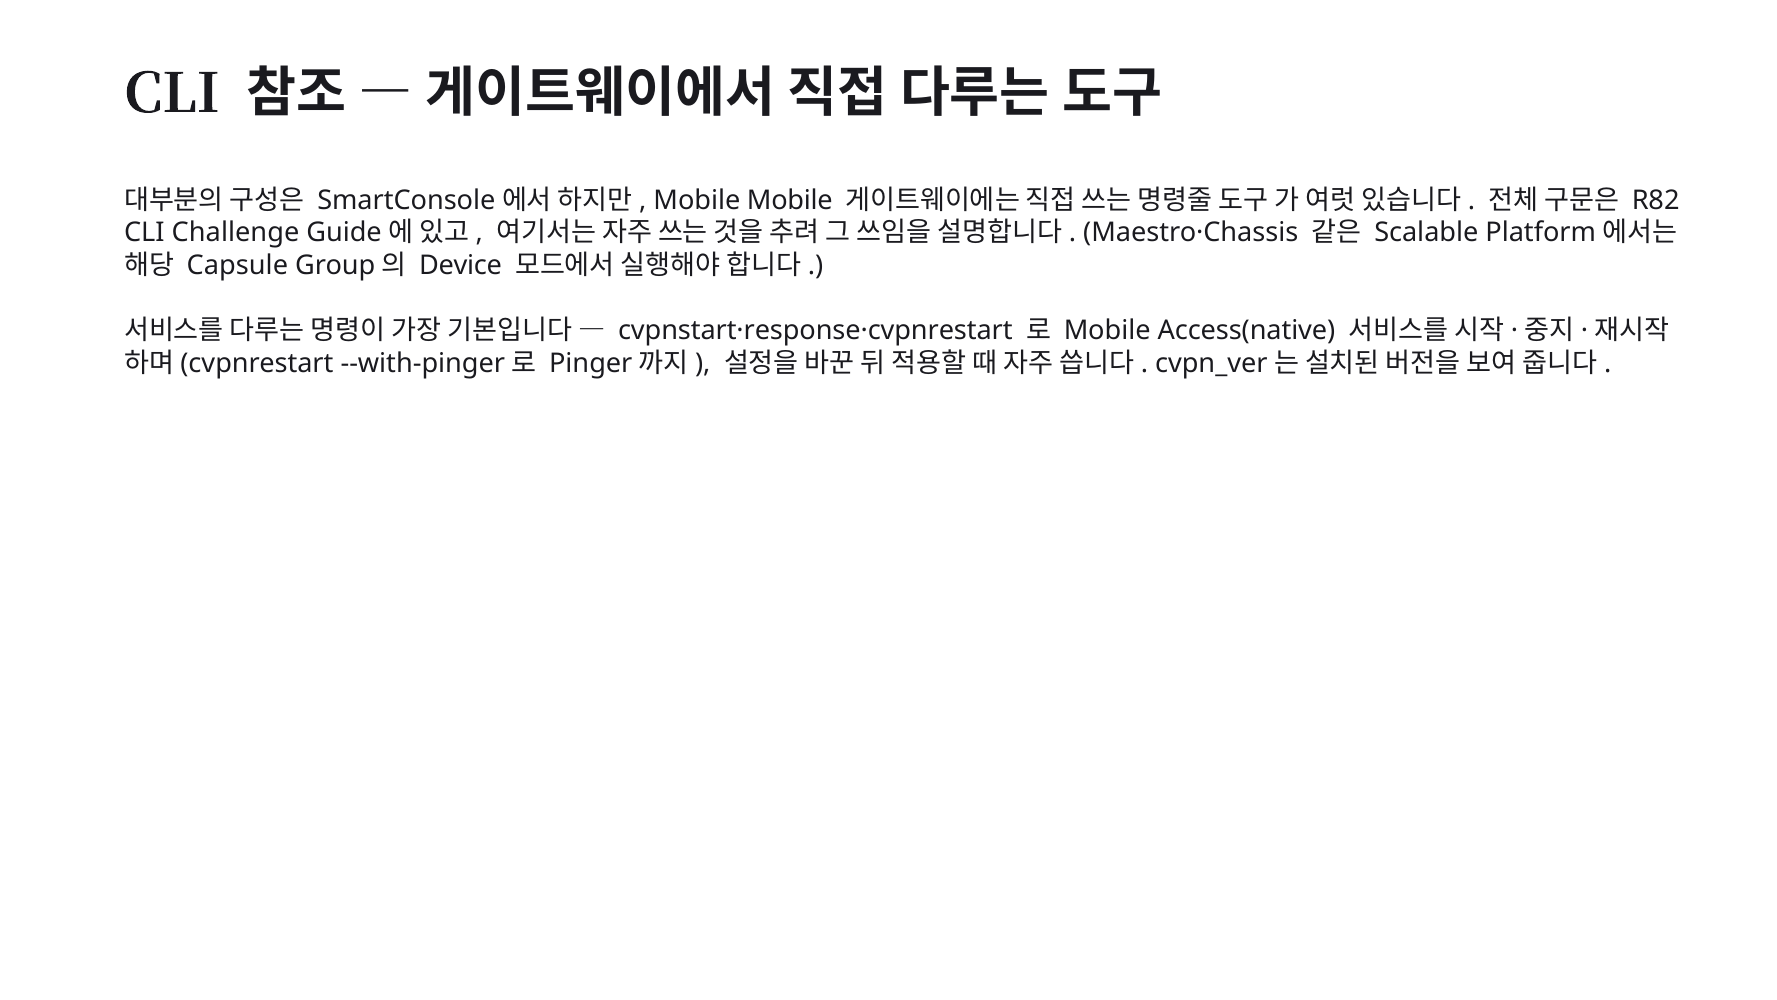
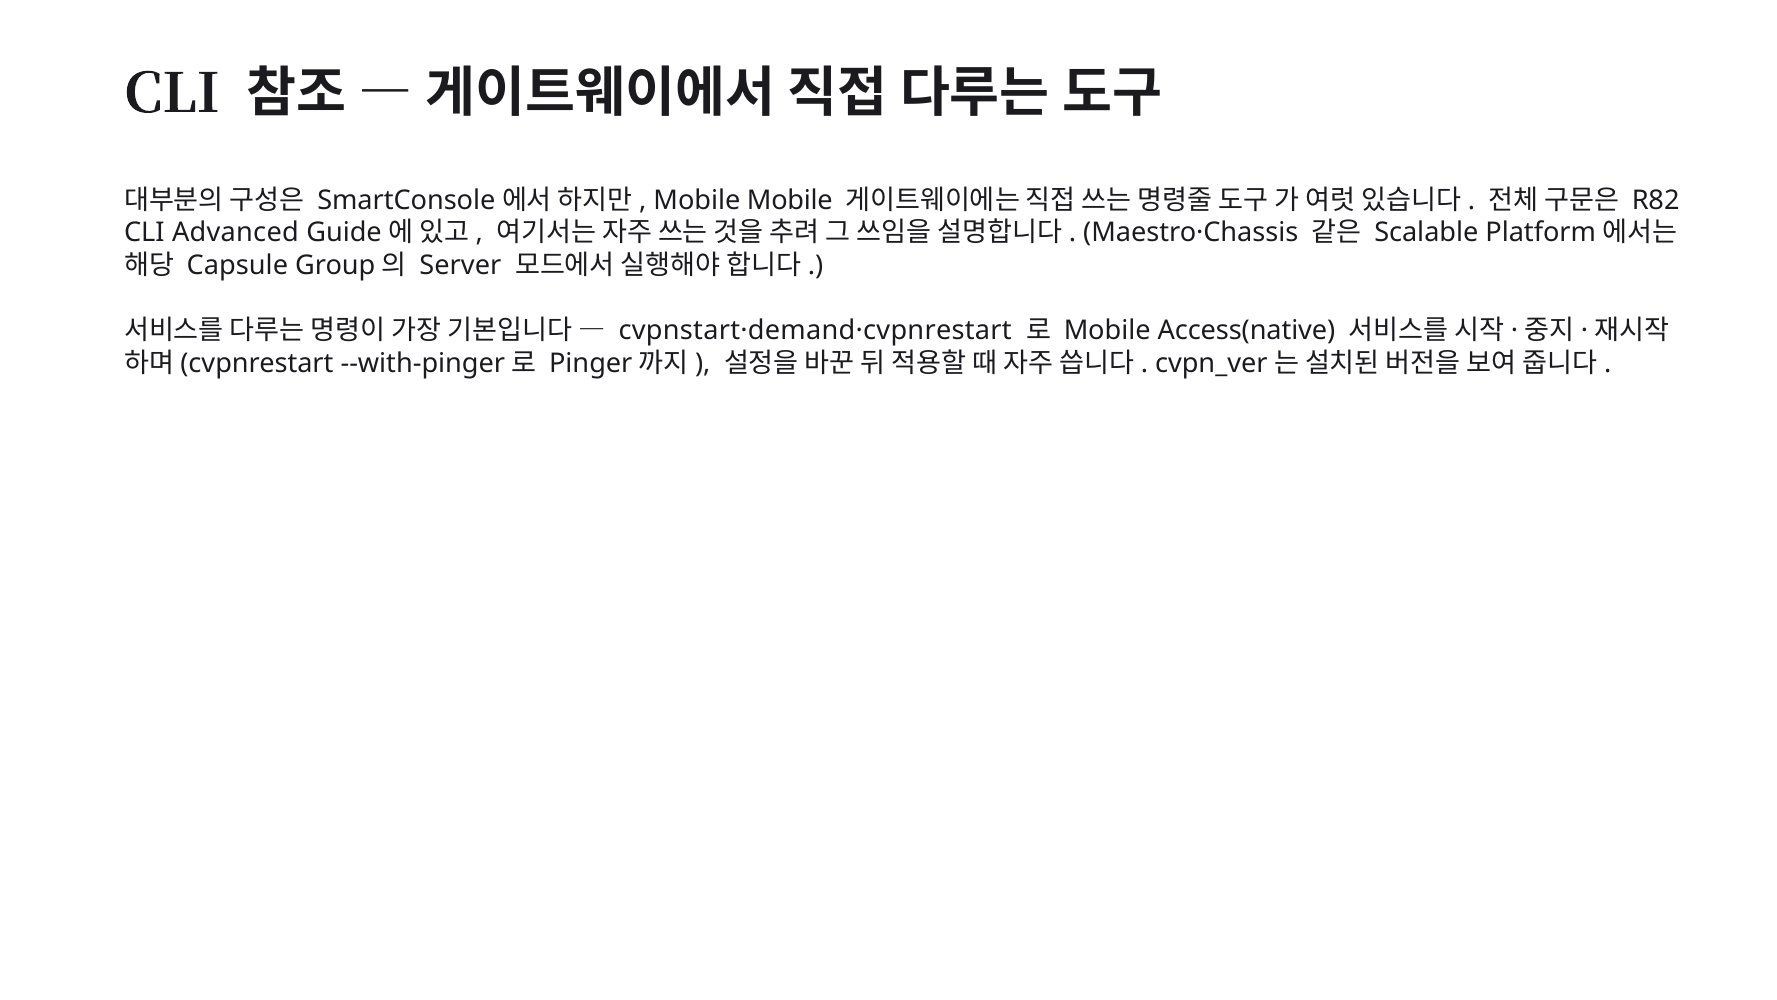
Challenge: Challenge -> Advanced
Device: Device -> Server
cvpnstart·response·cvpnrestart: cvpnstart·response·cvpnrestart -> cvpnstart·demand·cvpnrestart
